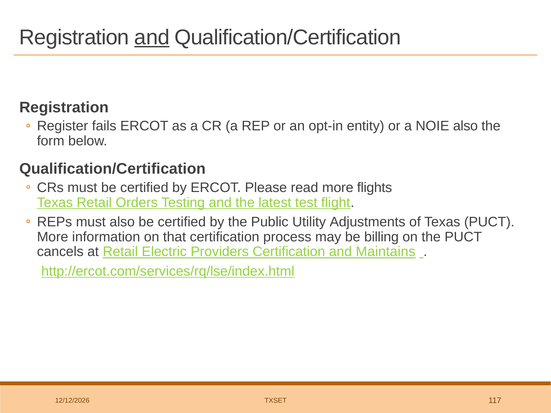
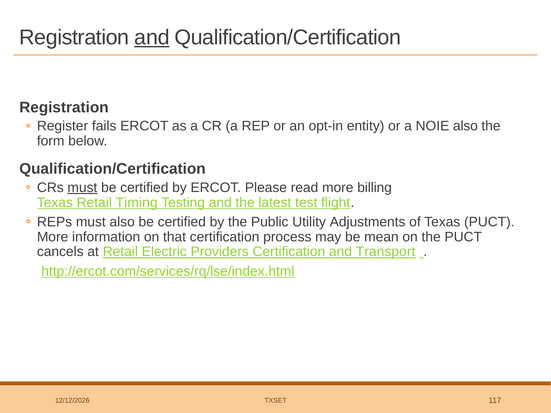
must at (82, 188) underline: none -> present
flights: flights -> billing
Orders: Orders -> Timing
billing: billing -> mean
Maintains: Maintains -> Transport
